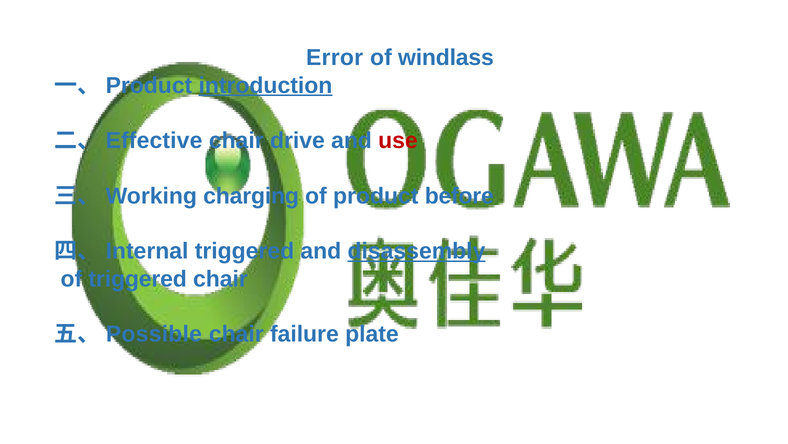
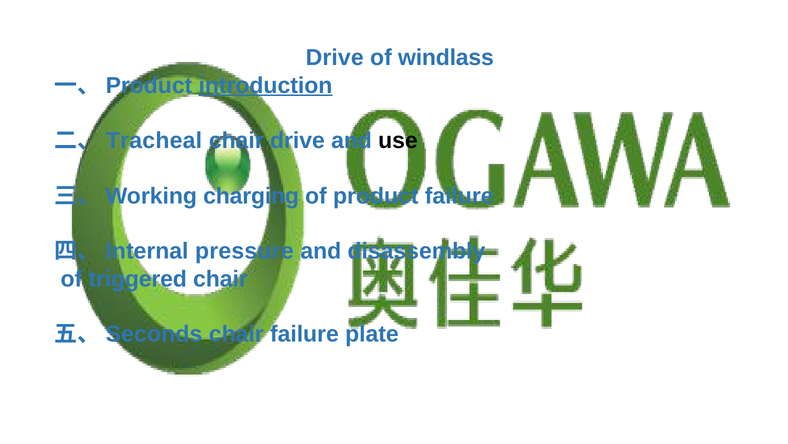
Error at (335, 58): Error -> Drive
Effective: Effective -> Tracheal
use colour: red -> black
product before: before -> failure
triggered at (244, 251): triggered -> pressure
disassembly underline: present -> none
Possible: Possible -> Seconds
